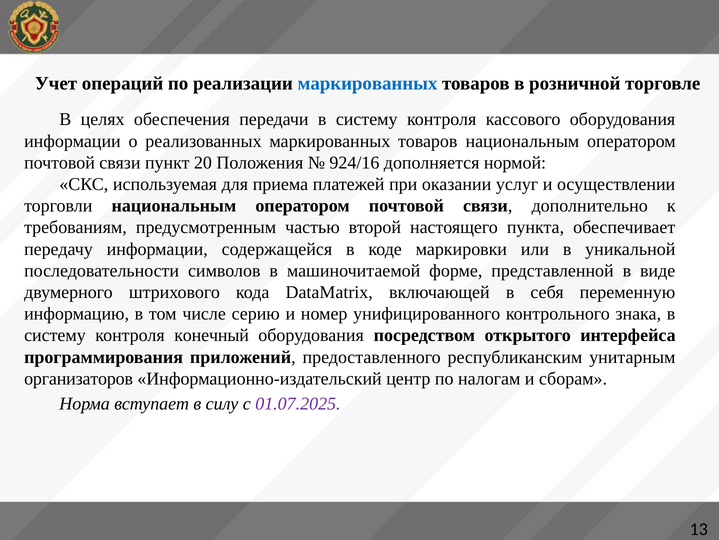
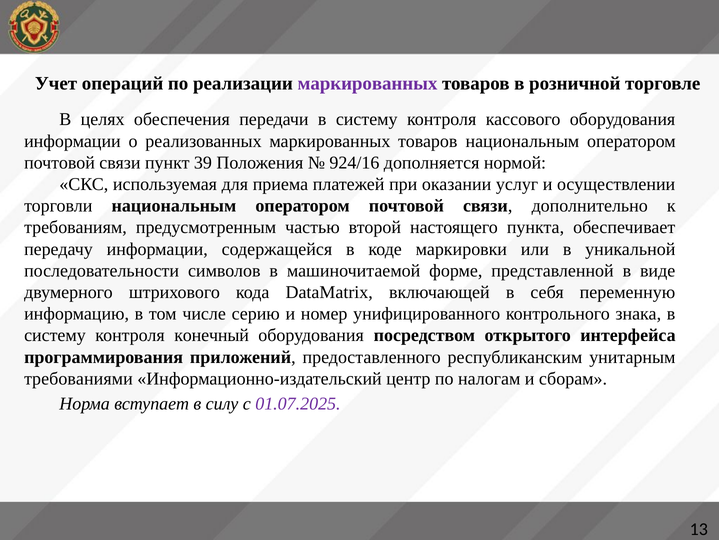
маркированных at (367, 83) colour: blue -> purple
20: 20 -> 39
организаторов: организаторов -> требованиями
